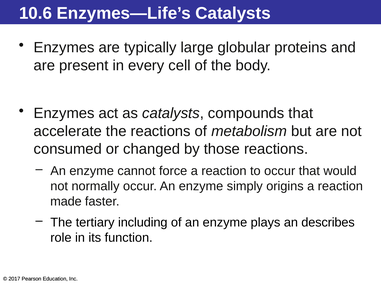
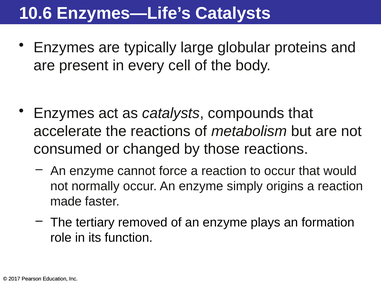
including: including -> removed
describes: describes -> formation
